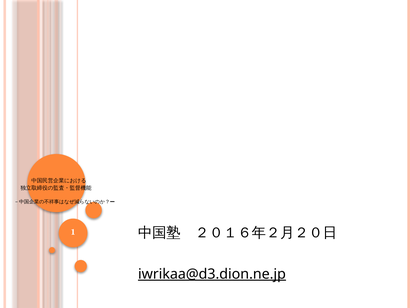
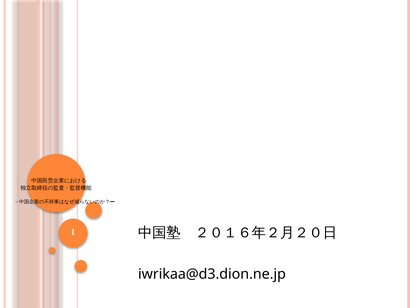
iwrikaa@d3.dion.ne.jp underline: present -> none
